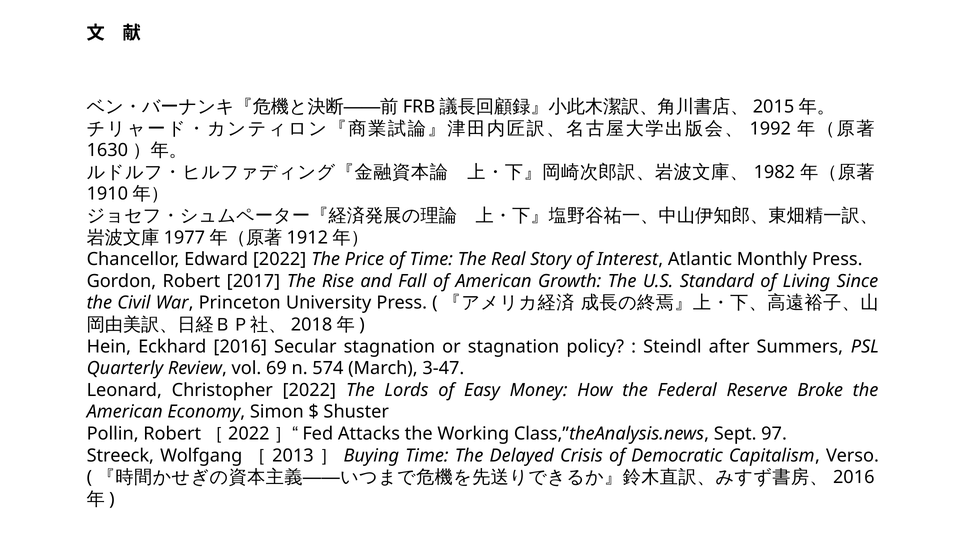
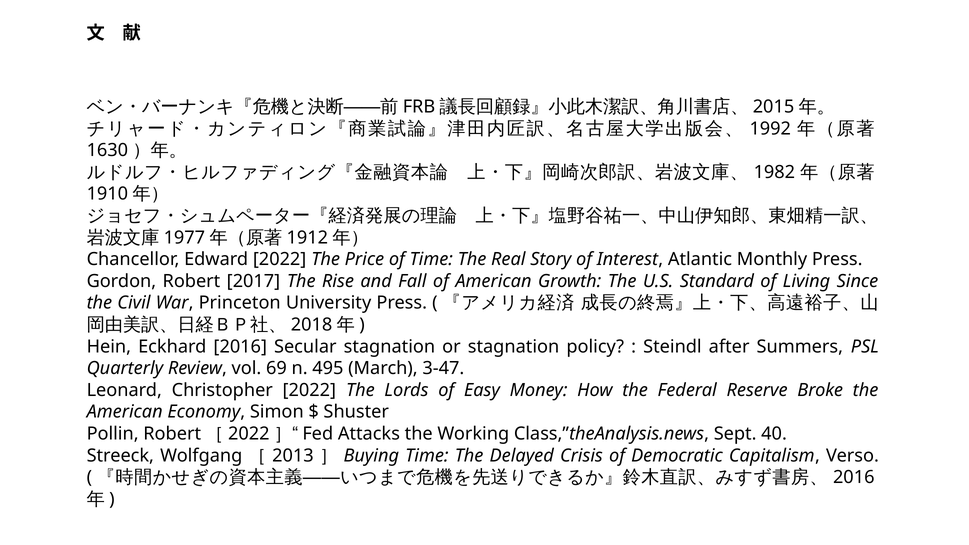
574: 574 -> 495
97: 97 -> 40
